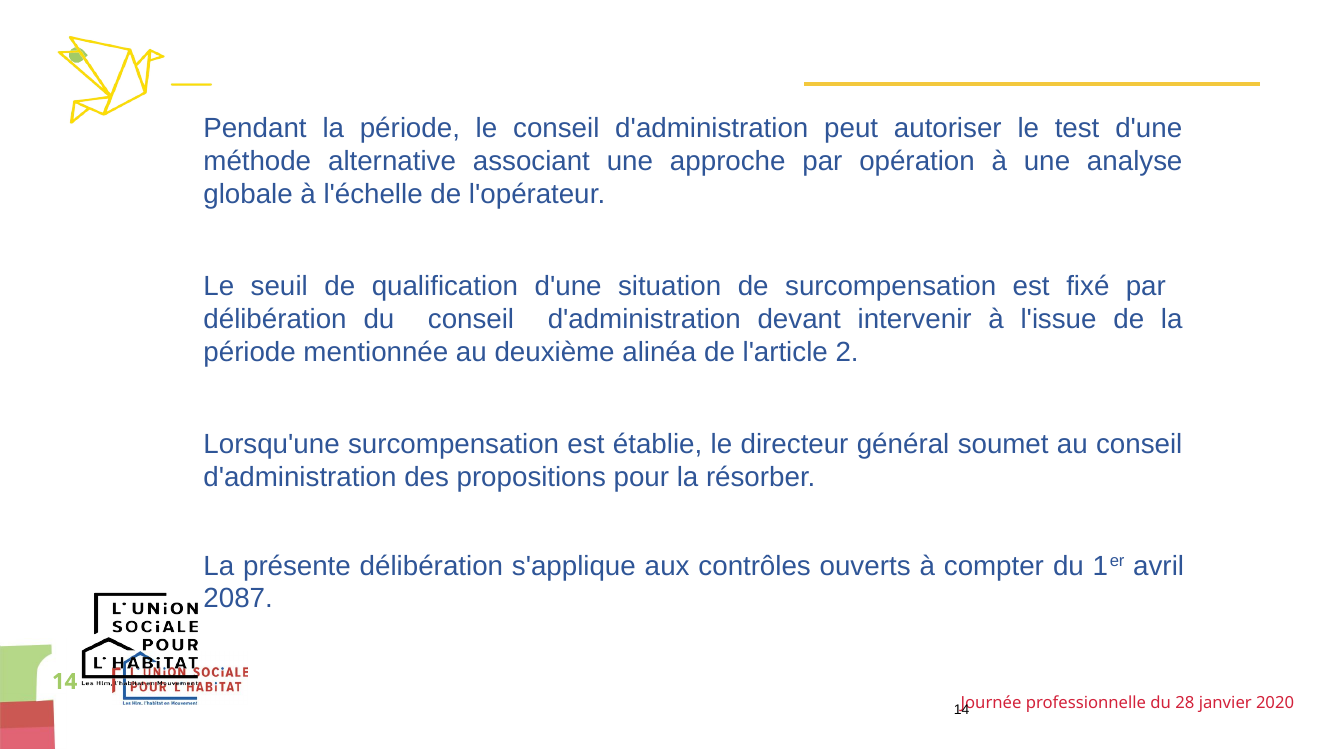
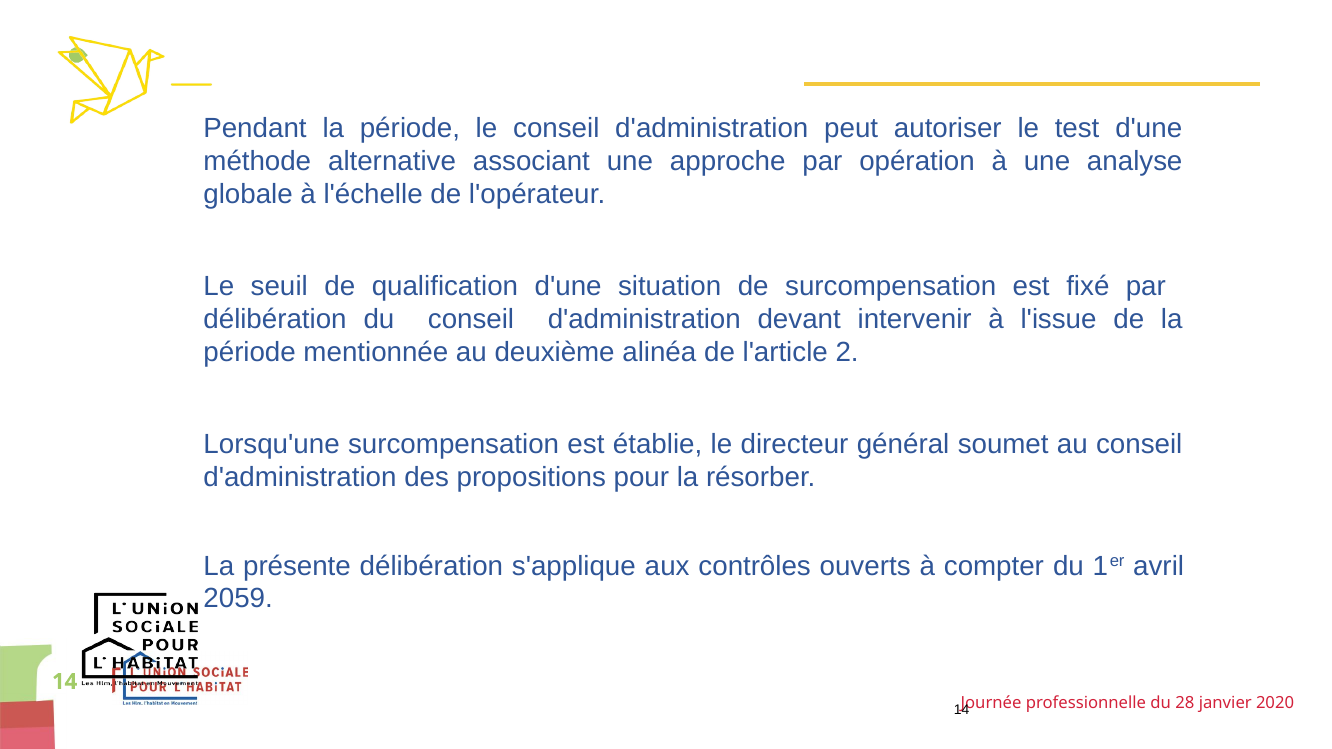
2087: 2087 -> 2059
